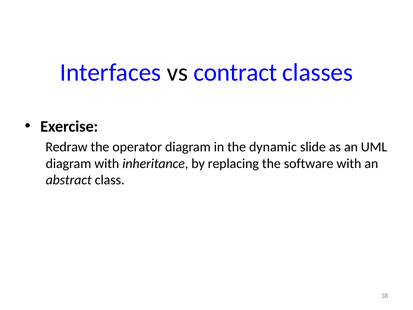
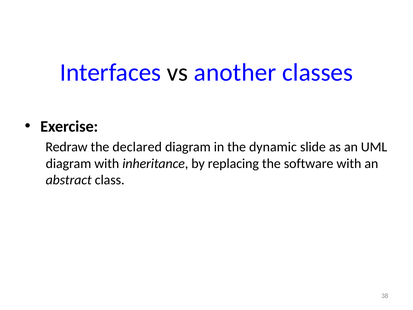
contract: contract -> another
operator: operator -> declared
